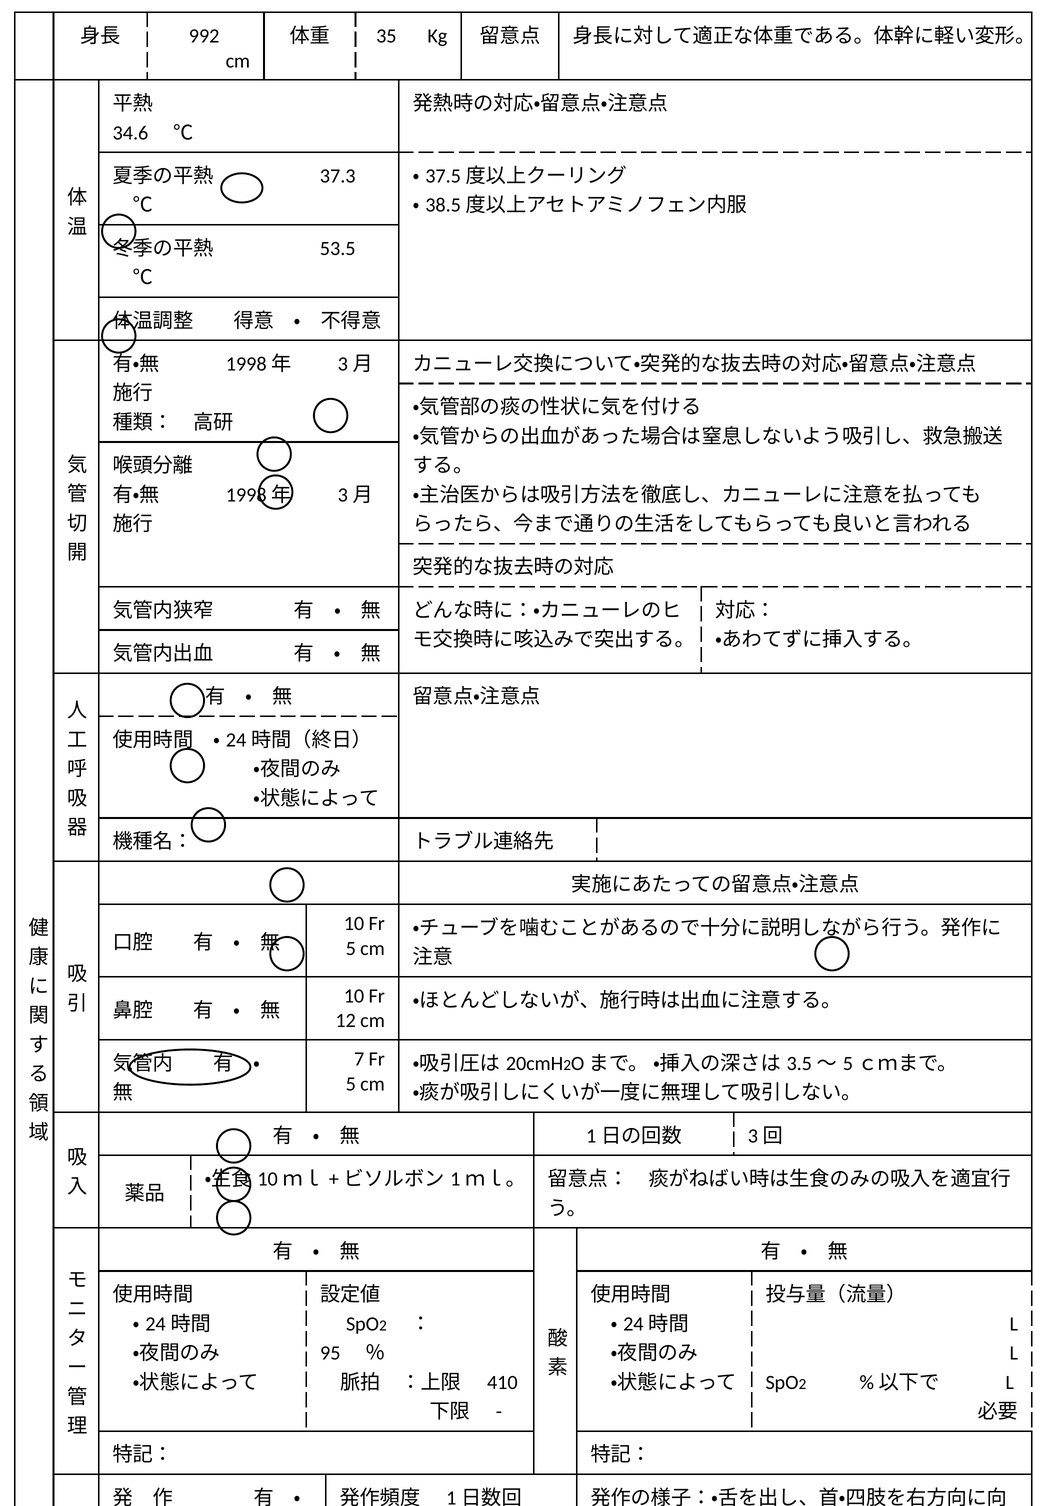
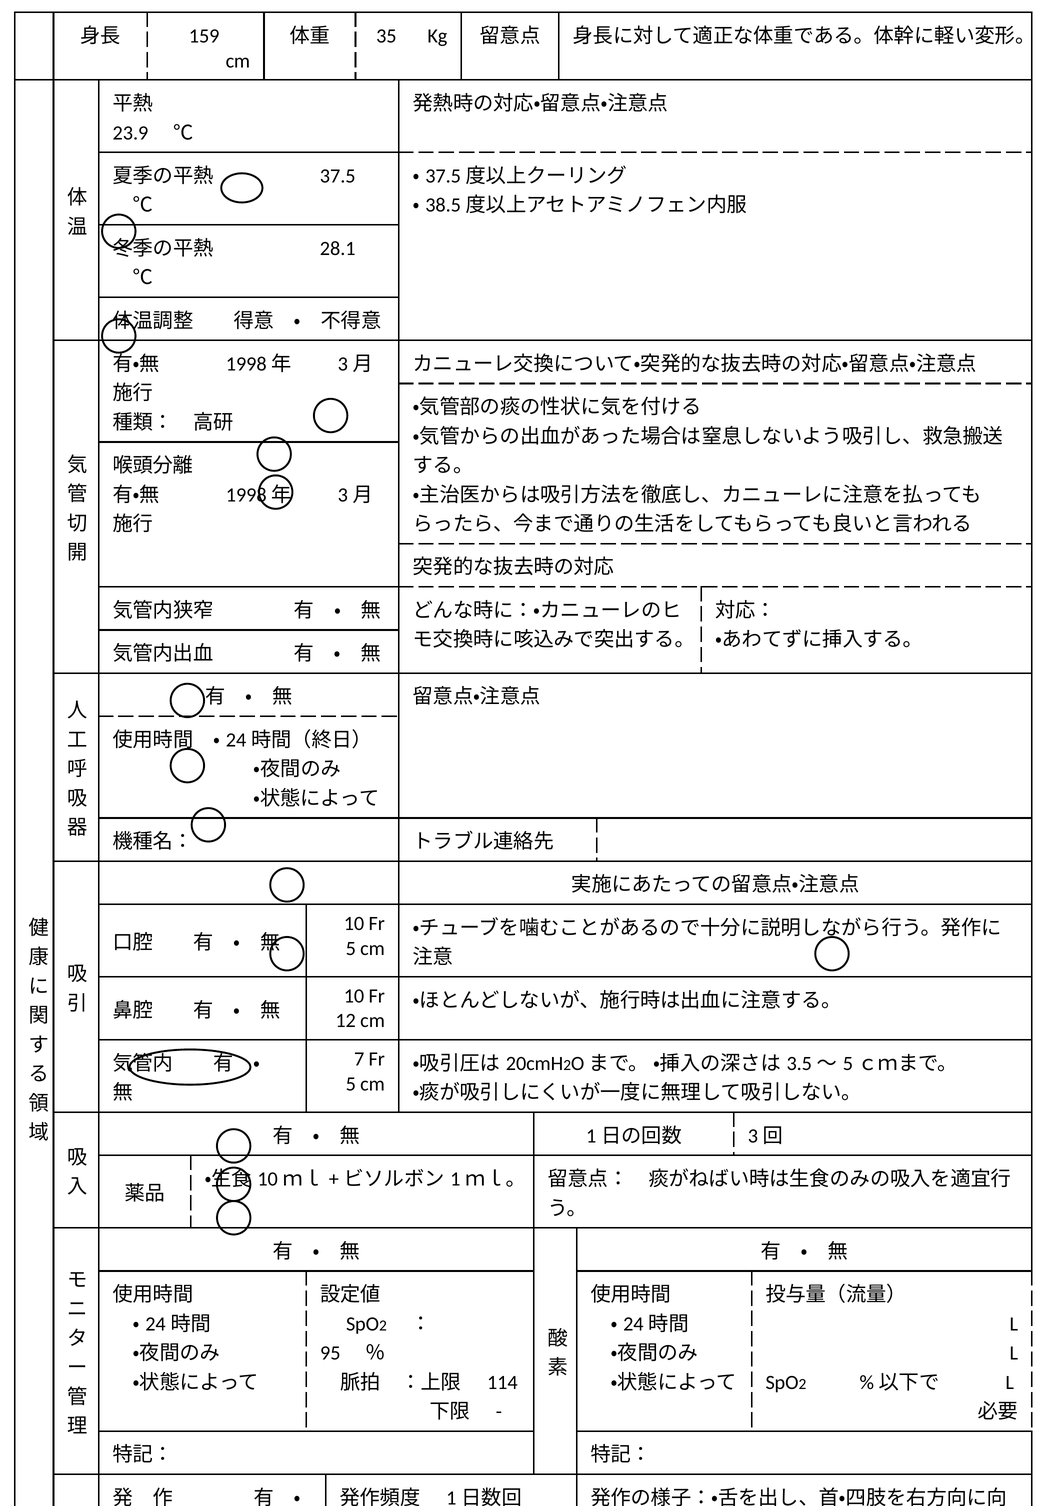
992: 992 -> 159
34.6: 34.6 -> 23.9
37.3: 37.3 -> 37.5
53.5: 53.5 -> 28.1
410: 410 -> 114
